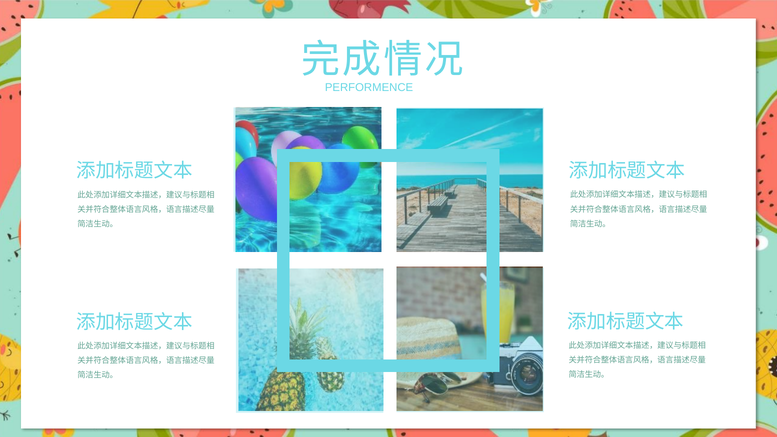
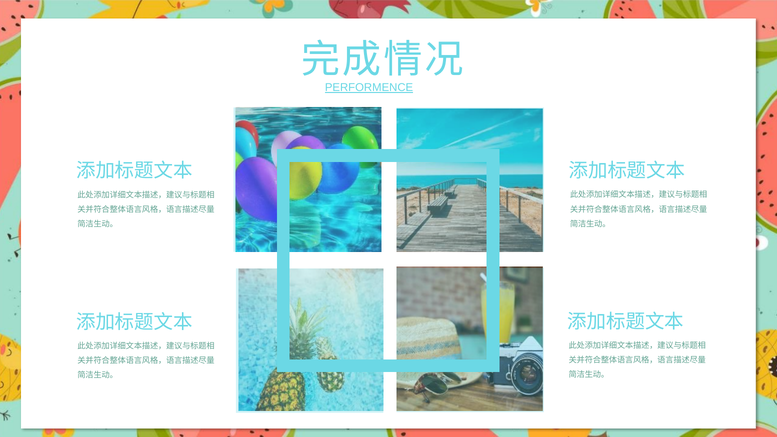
PERFORMENCE underline: none -> present
